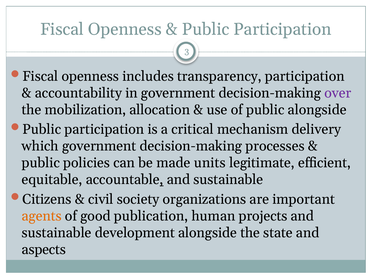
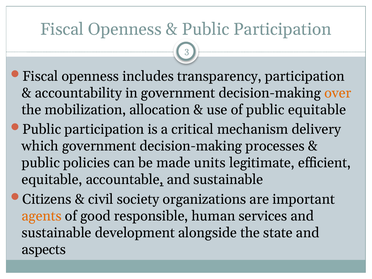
over colour: purple -> orange
public alongside: alongside -> equitable
publication: publication -> responsible
projects: projects -> services
